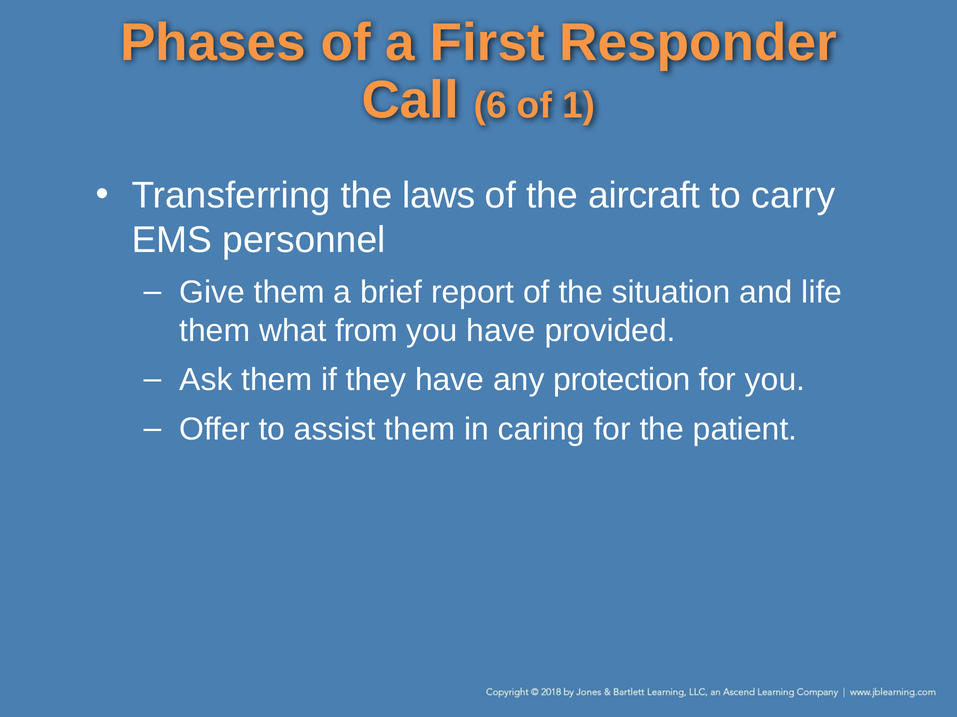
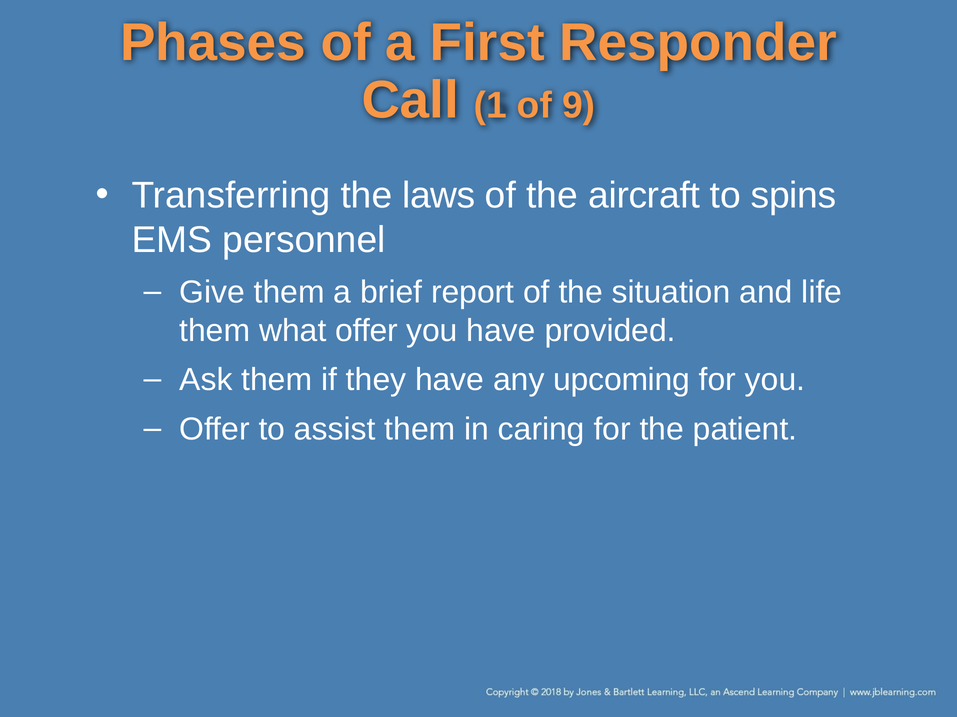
6: 6 -> 1
1: 1 -> 9
carry: carry -> spins
what from: from -> offer
protection: protection -> upcoming
